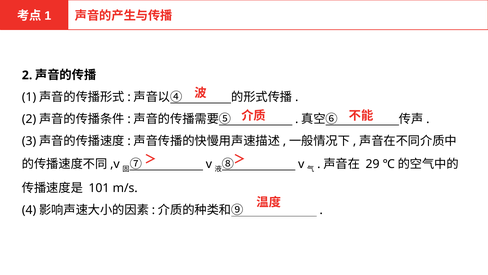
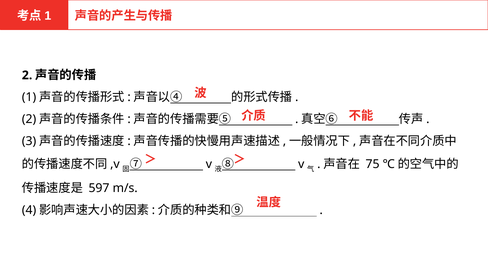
29: 29 -> 75
101: 101 -> 597
